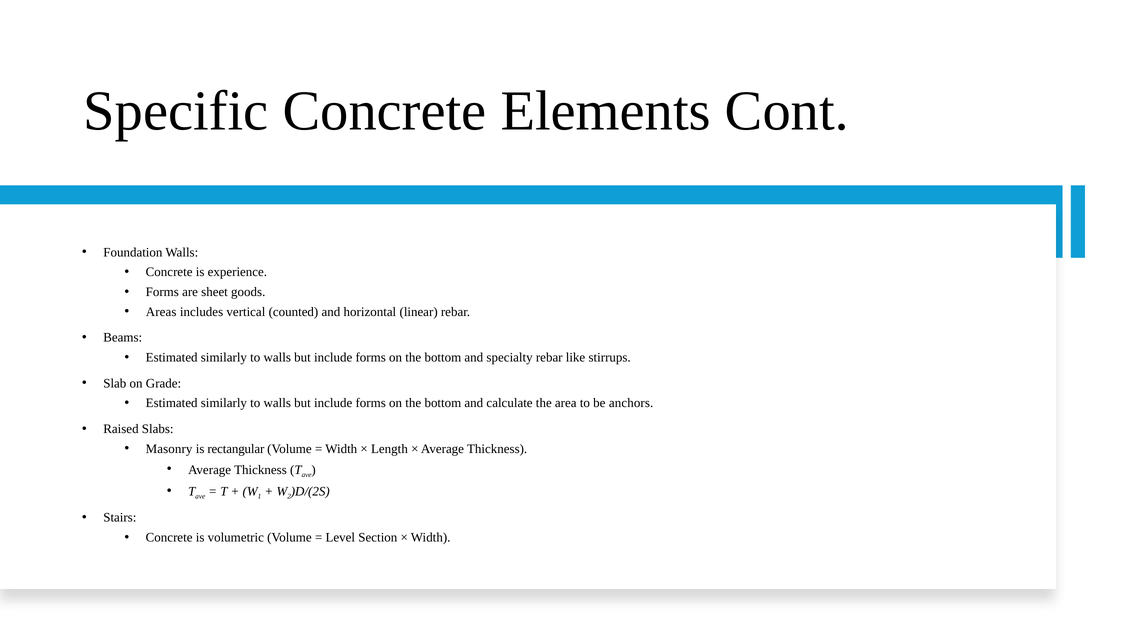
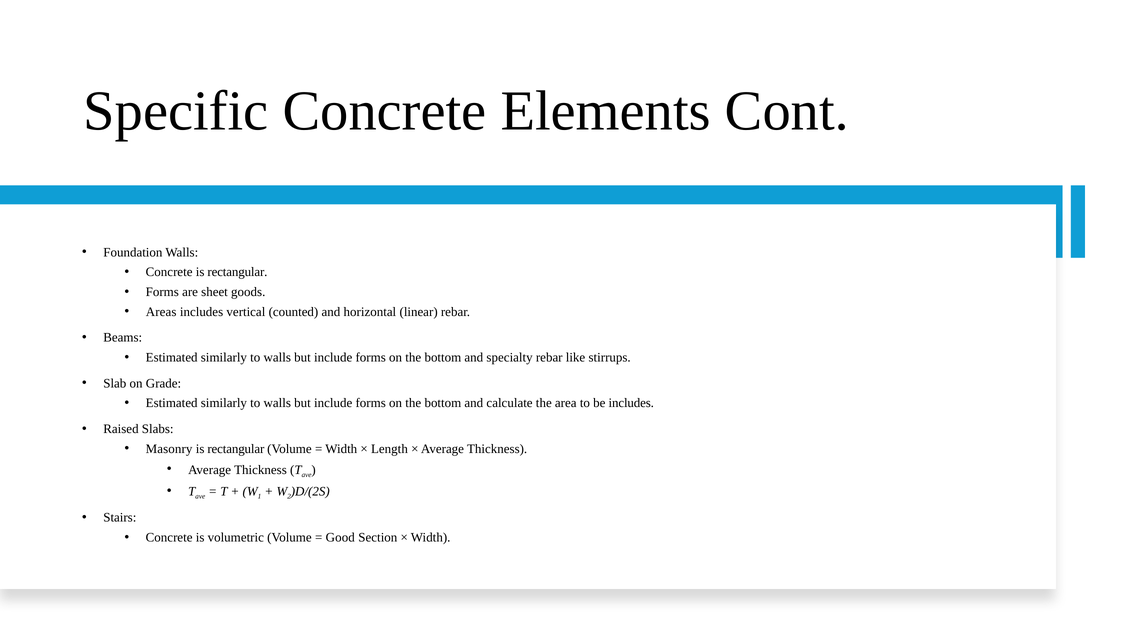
Concrete is experience: experience -> rectangular
be anchors: anchors -> includes
Level: Level -> Good
